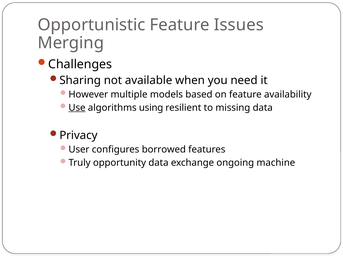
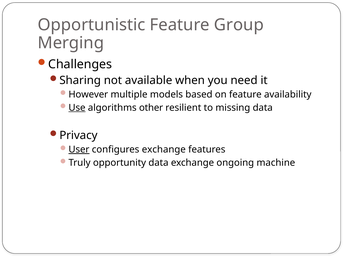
Issues: Issues -> Group
using: using -> other
User underline: none -> present
configures borrowed: borrowed -> exchange
